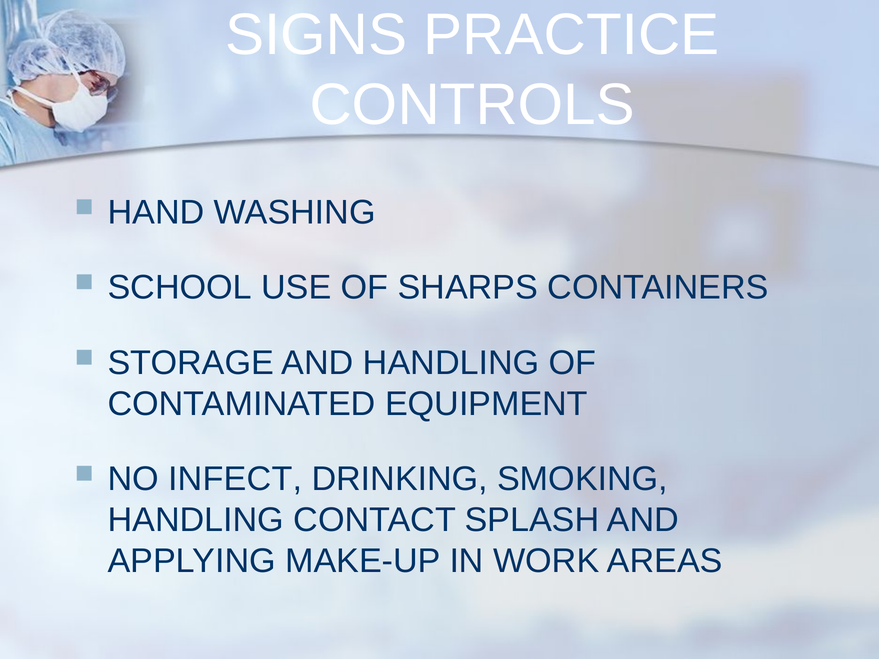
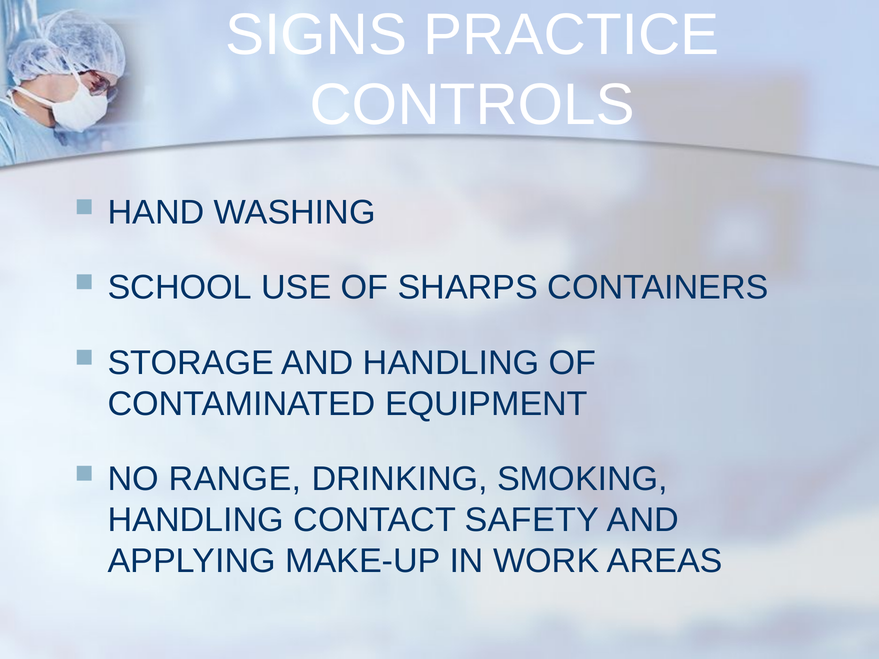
INFECT: INFECT -> RANGE
SPLASH: SPLASH -> SAFETY
